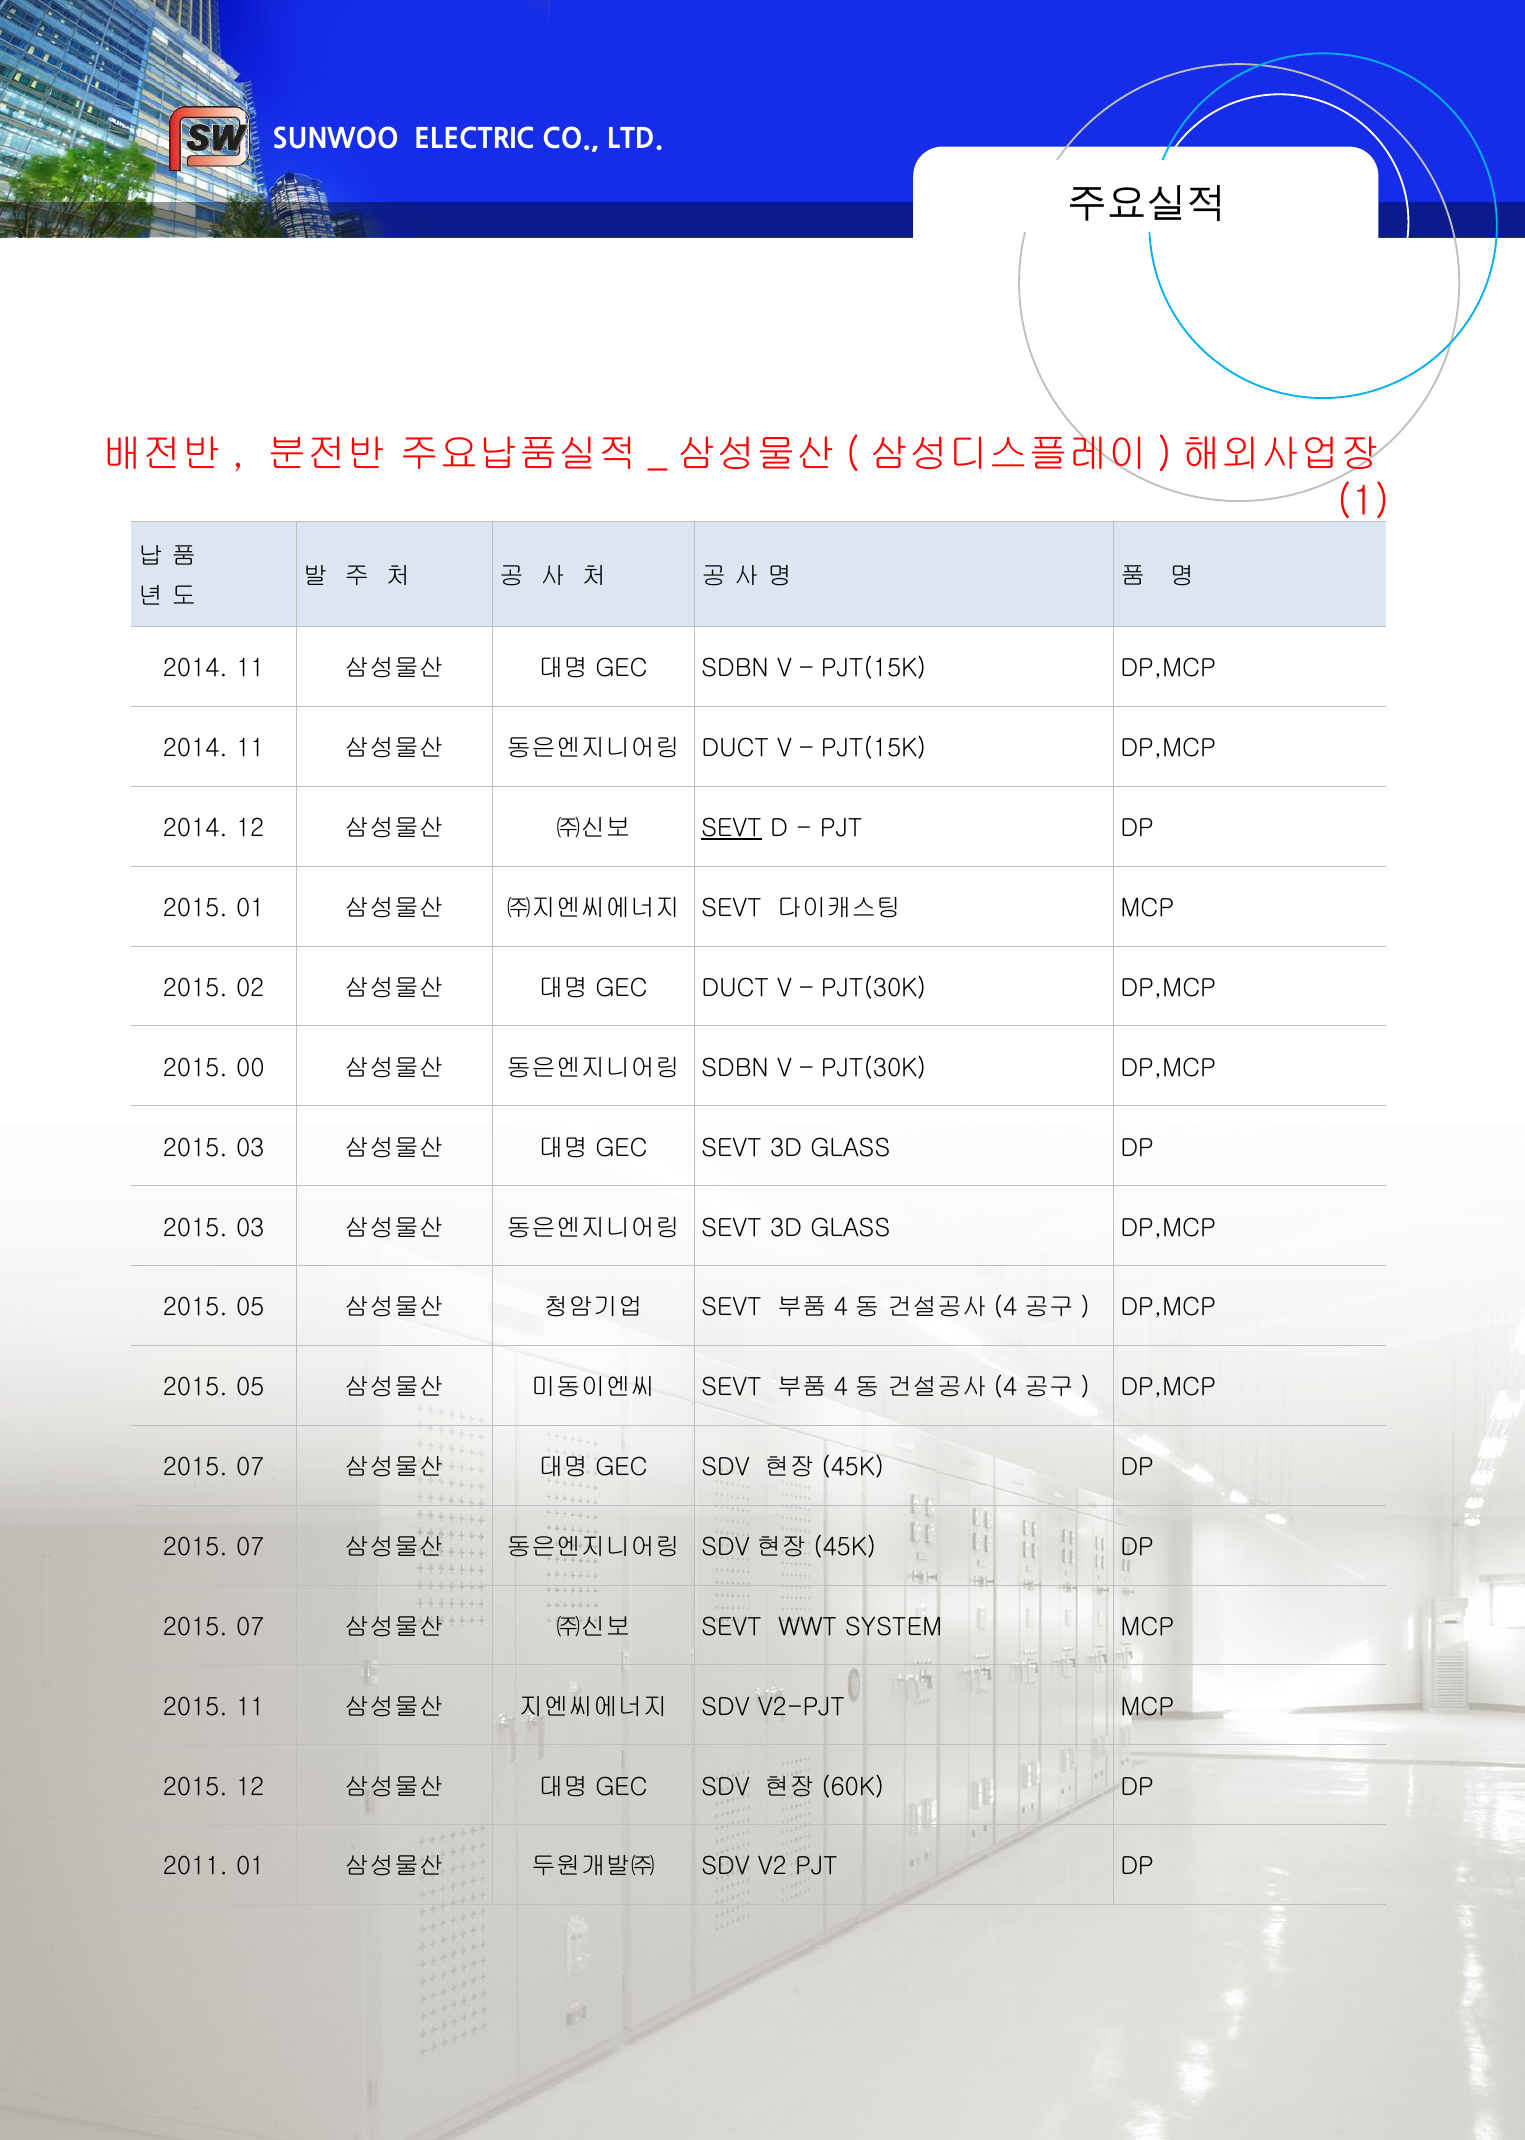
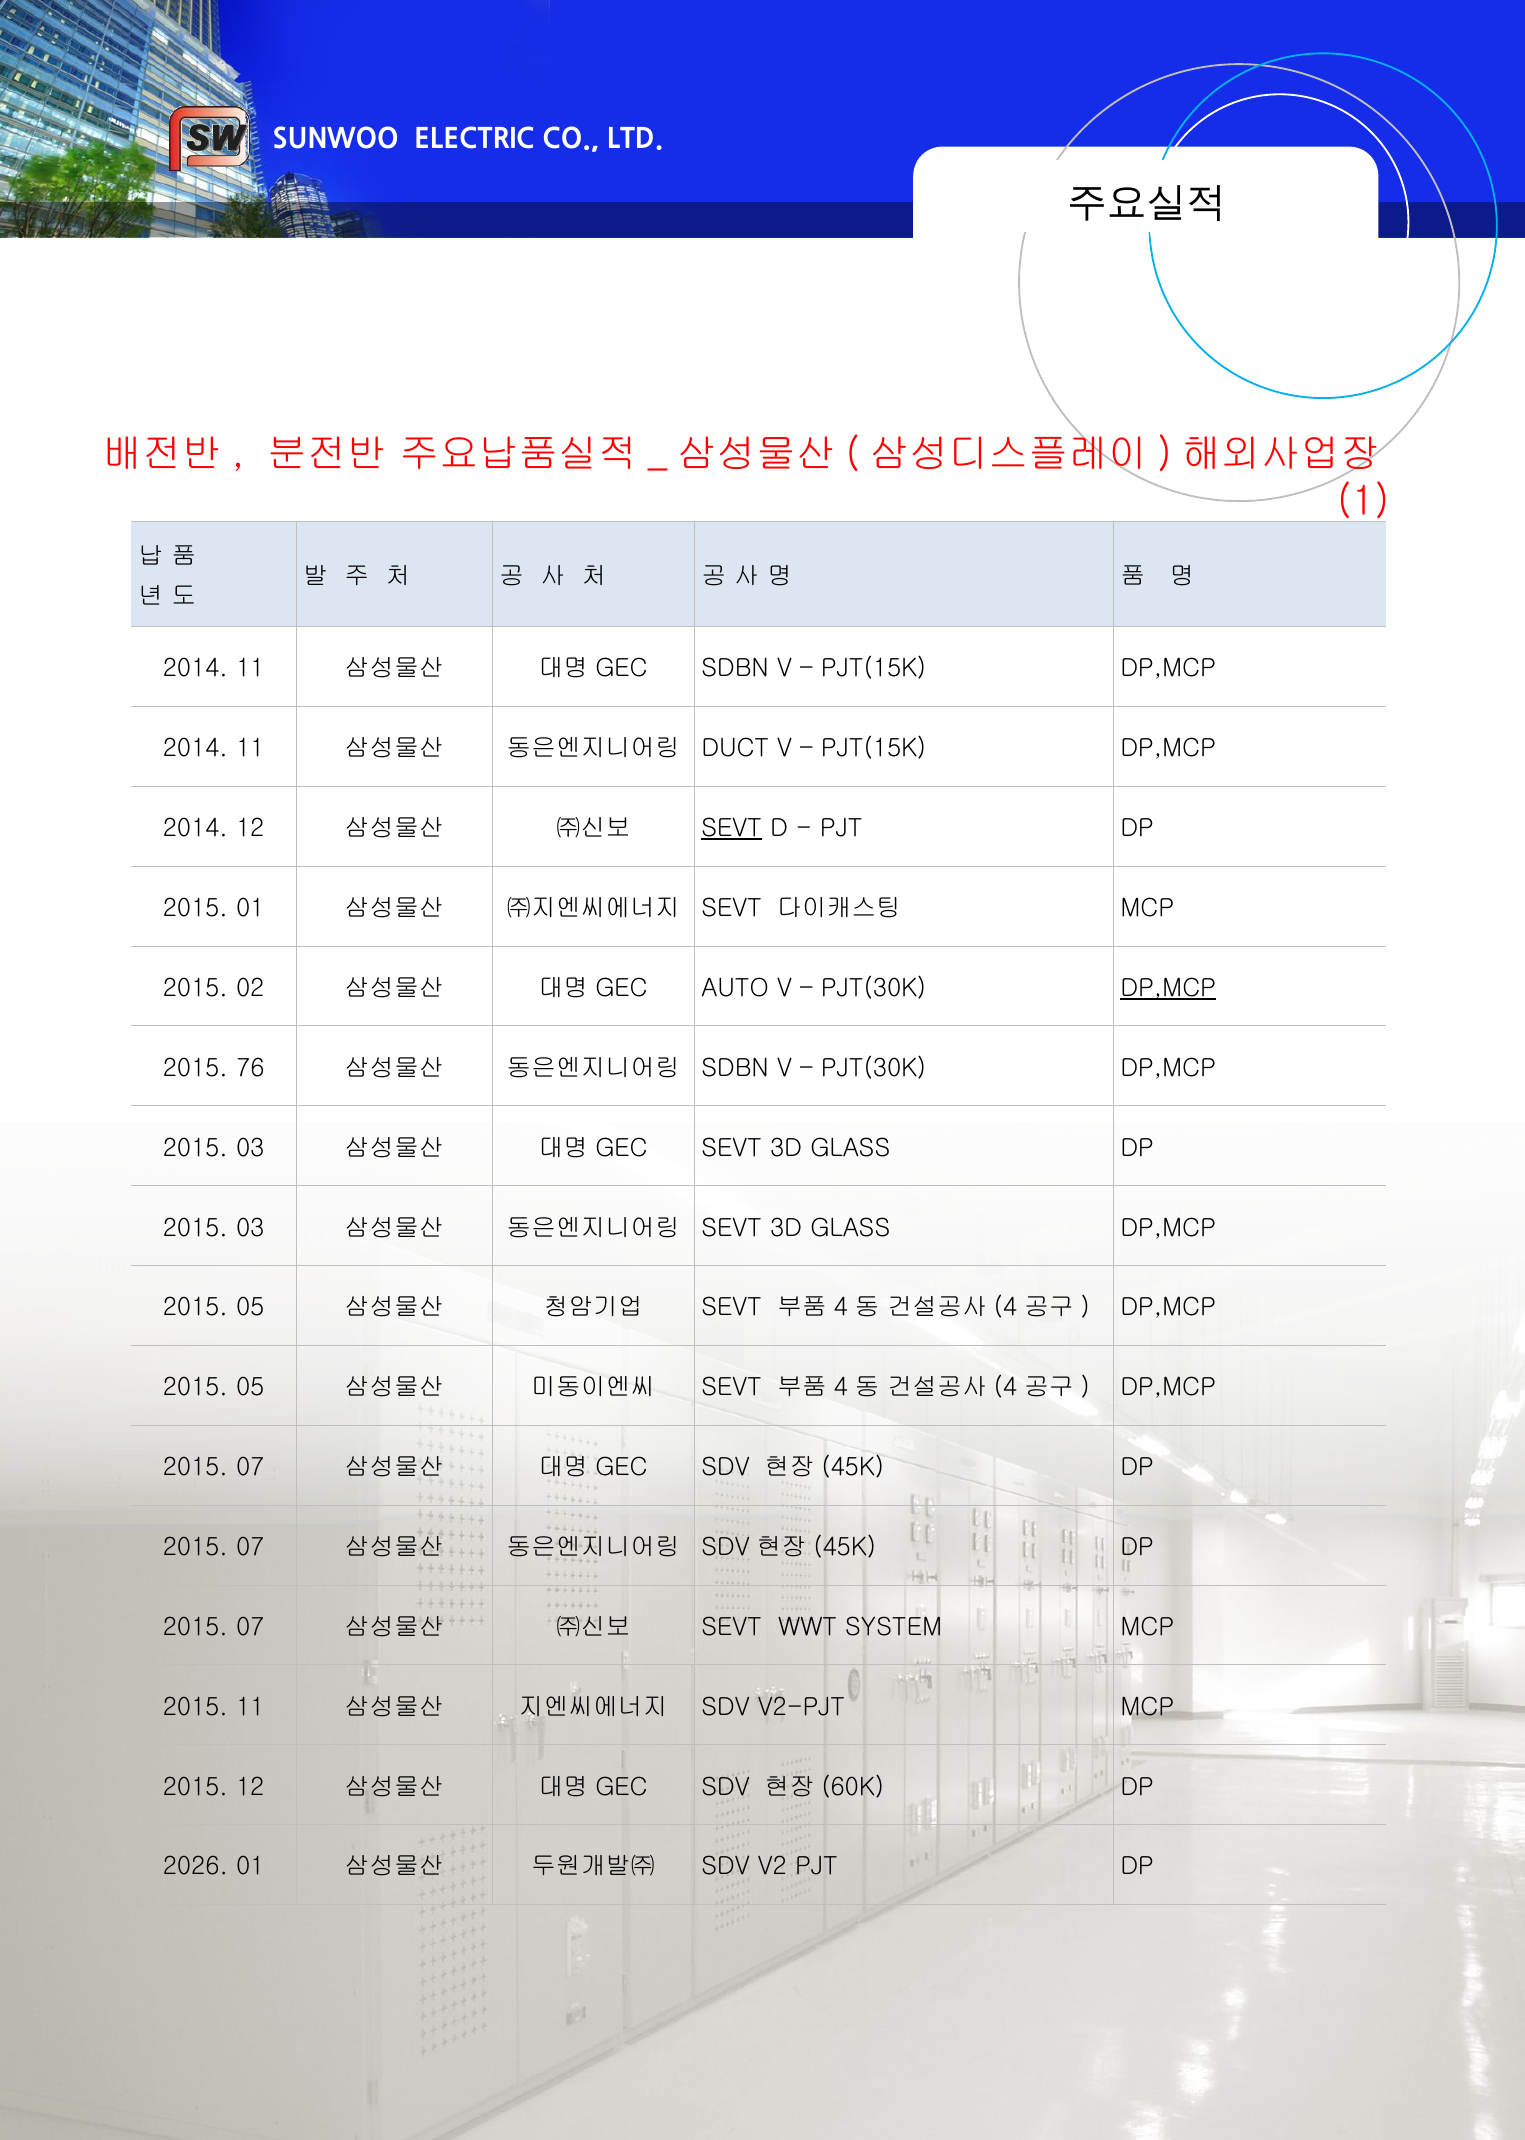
DUCT at (735, 988): DUCT -> AUTO
DP,MCP at (1168, 988) underline: none -> present
00: 00 -> 76
2011: 2011 -> 2026
